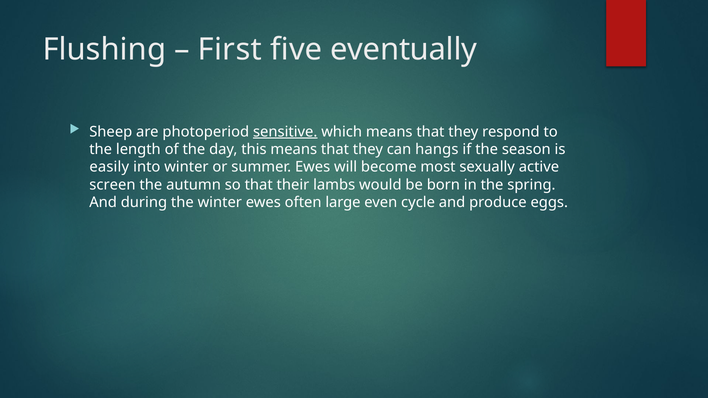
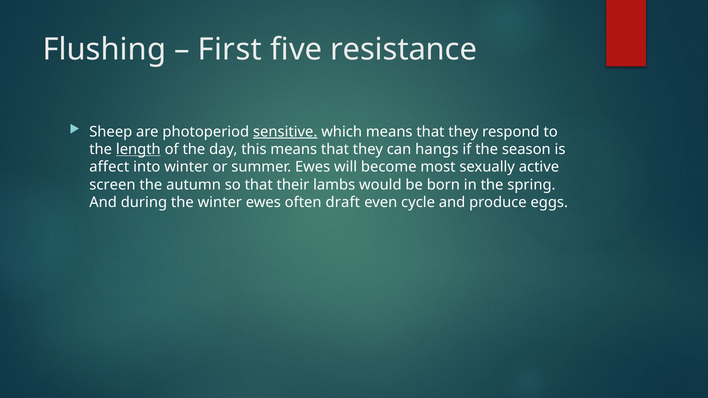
eventually: eventually -> resistance
length underline: none -> present
easily: easily -> affect
large: large -> draft
